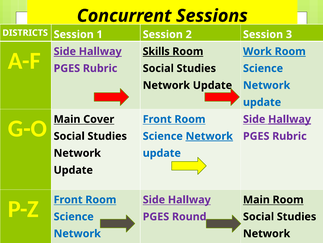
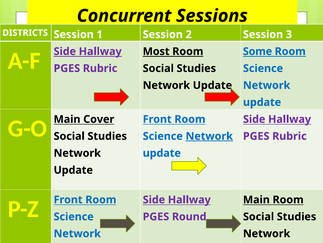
Skills: Skills -> Most
Work: Work -> Some
Hallway at (290, 119) underline: present -> none
